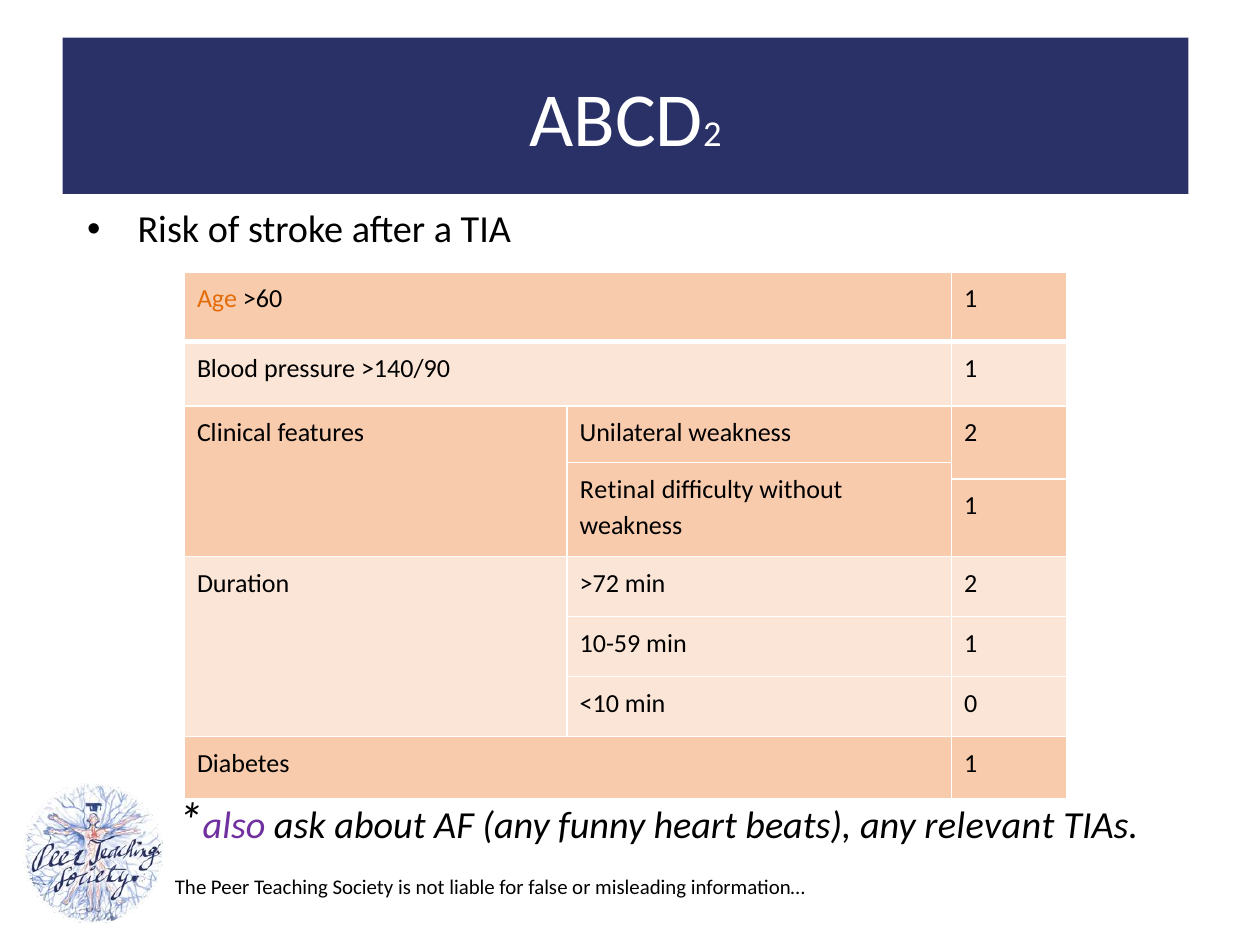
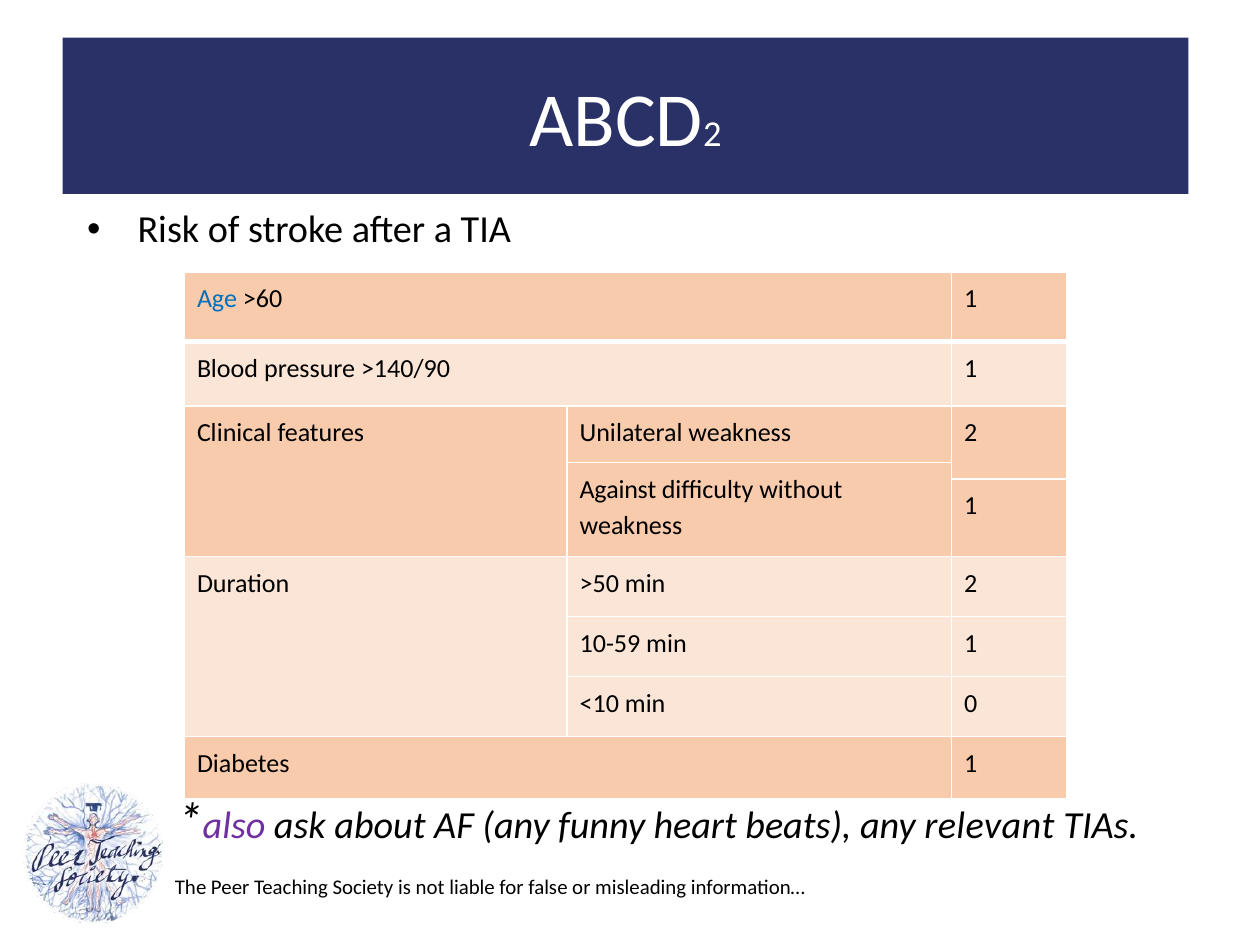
Age colour: orange -> blue
Retinal: Retinal -> Against
>72: >72 -> >50
